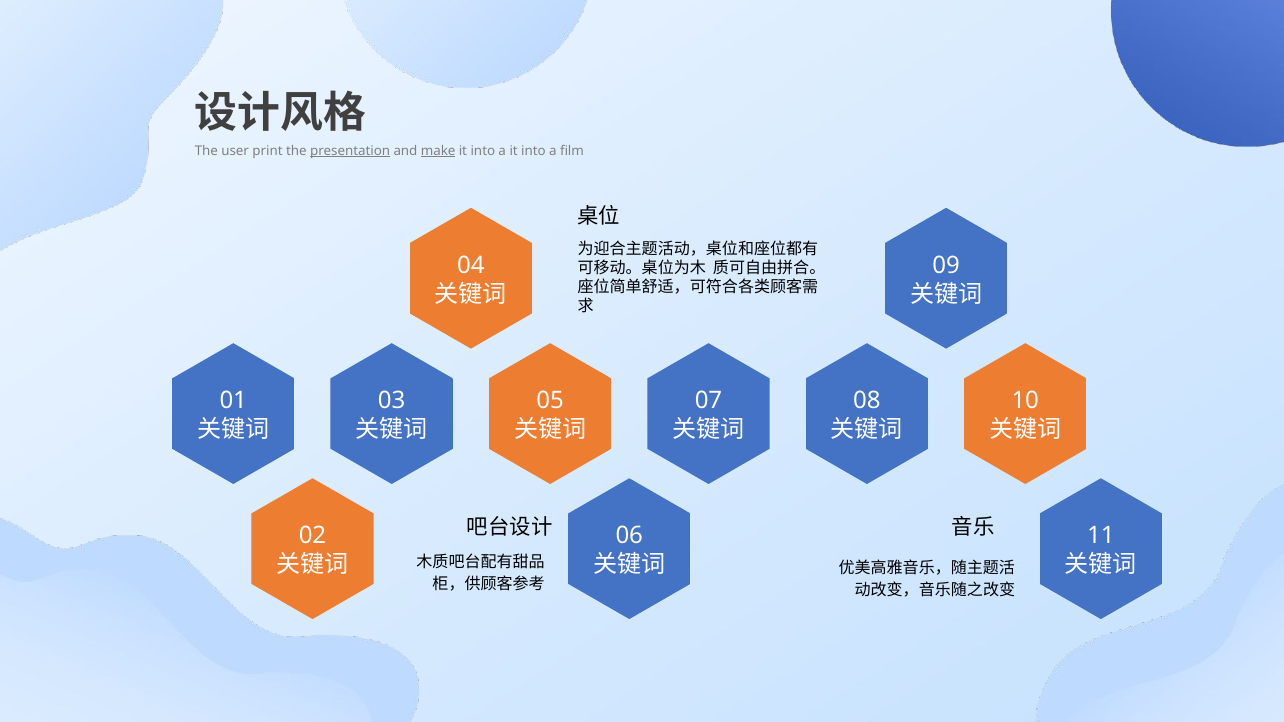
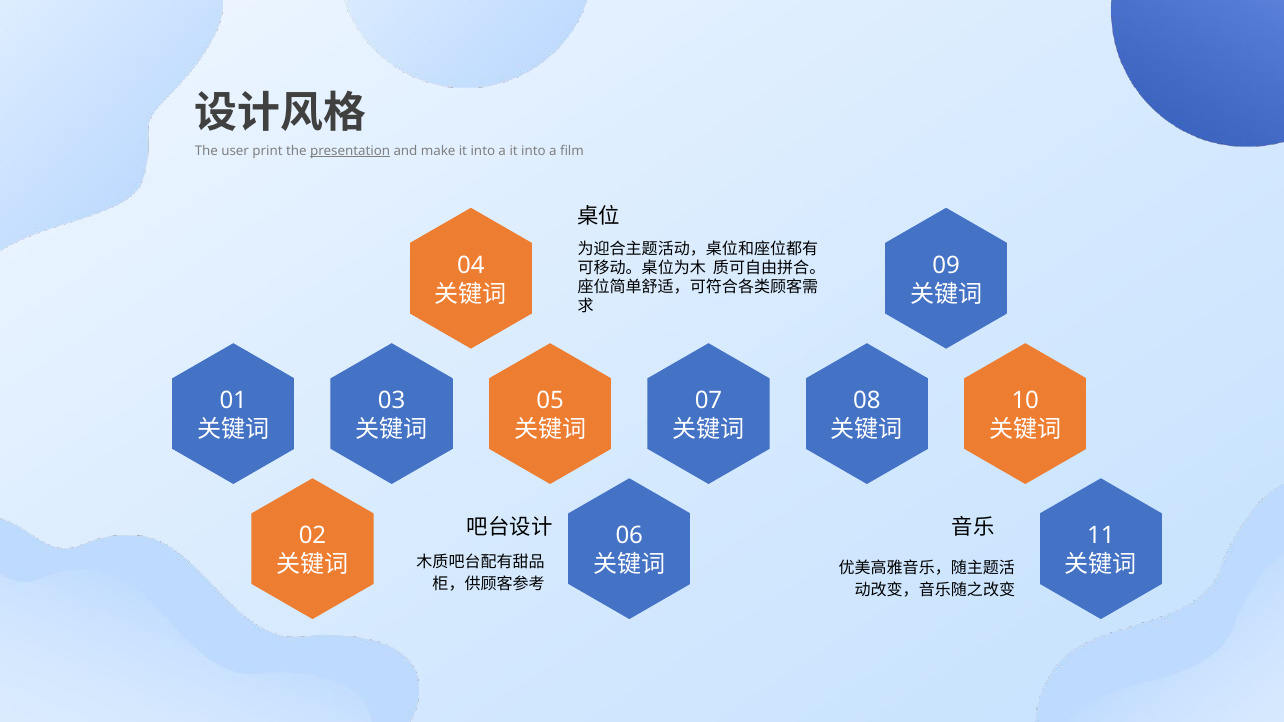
make underline: present -> none
